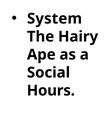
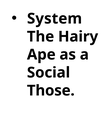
Hours: Hours -> Those
